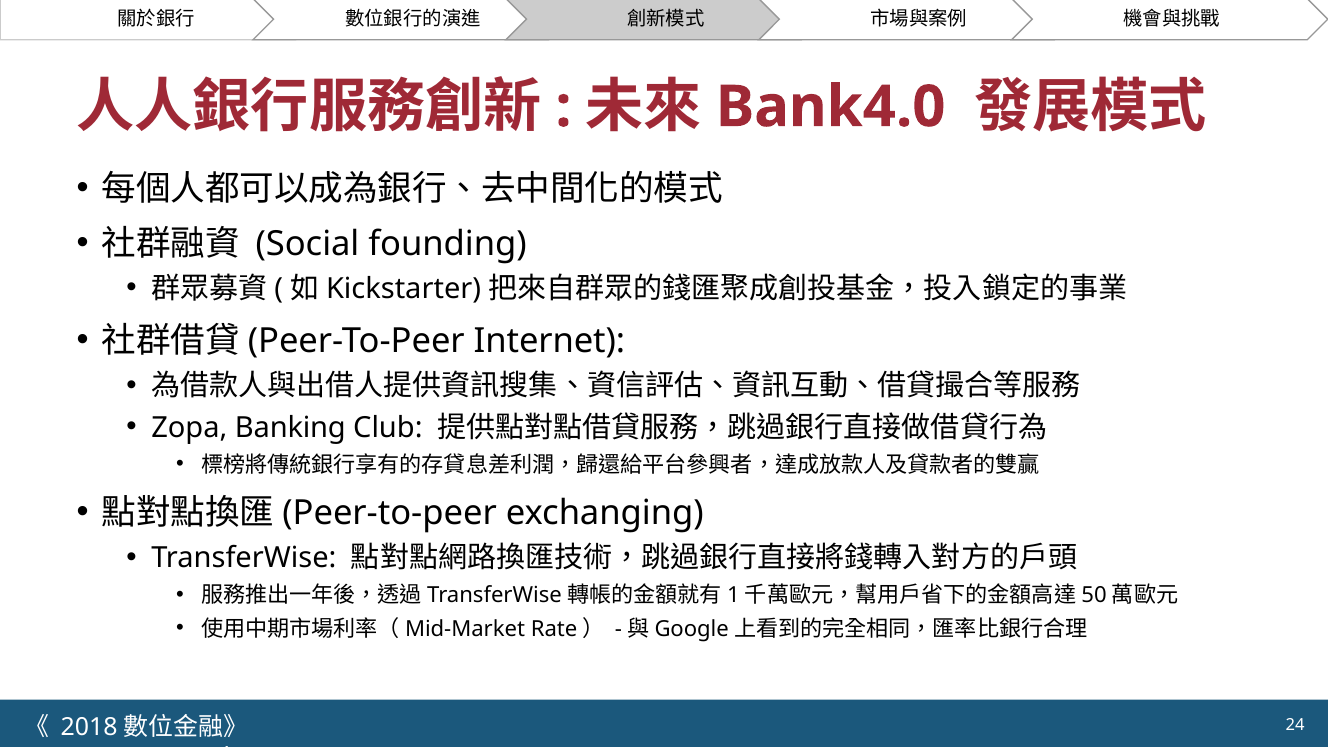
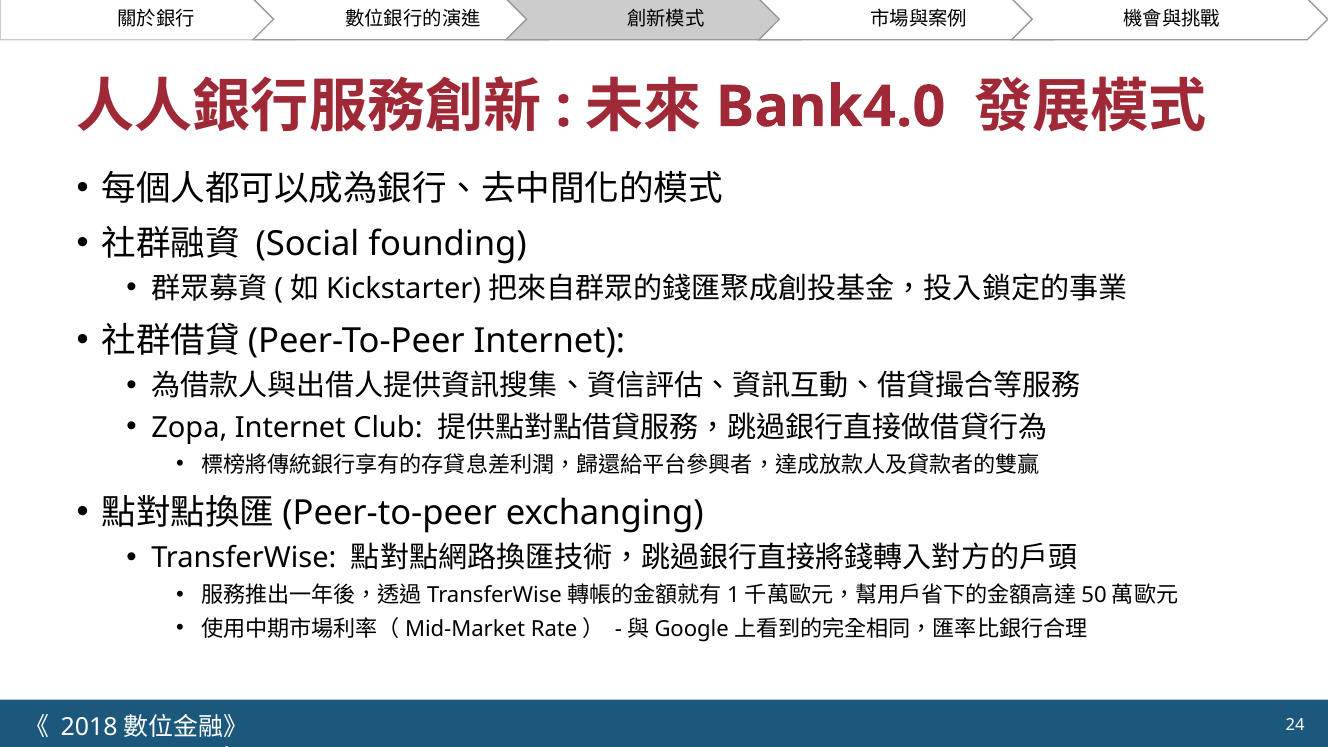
Zopa Banking: Banking -> Internet
